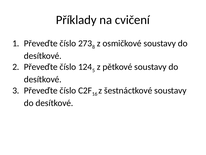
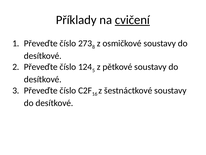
cvičení underline: none -> present
